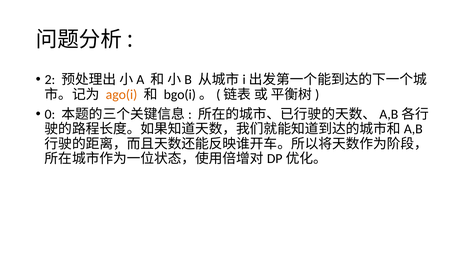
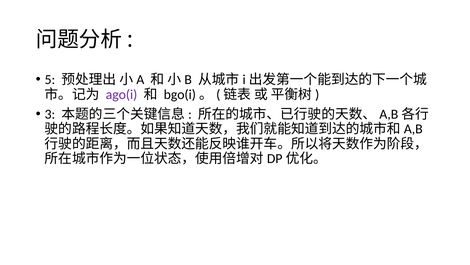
2: 2 -> 5
ago(i colour: orange -> purple
0: 0 -> 3
